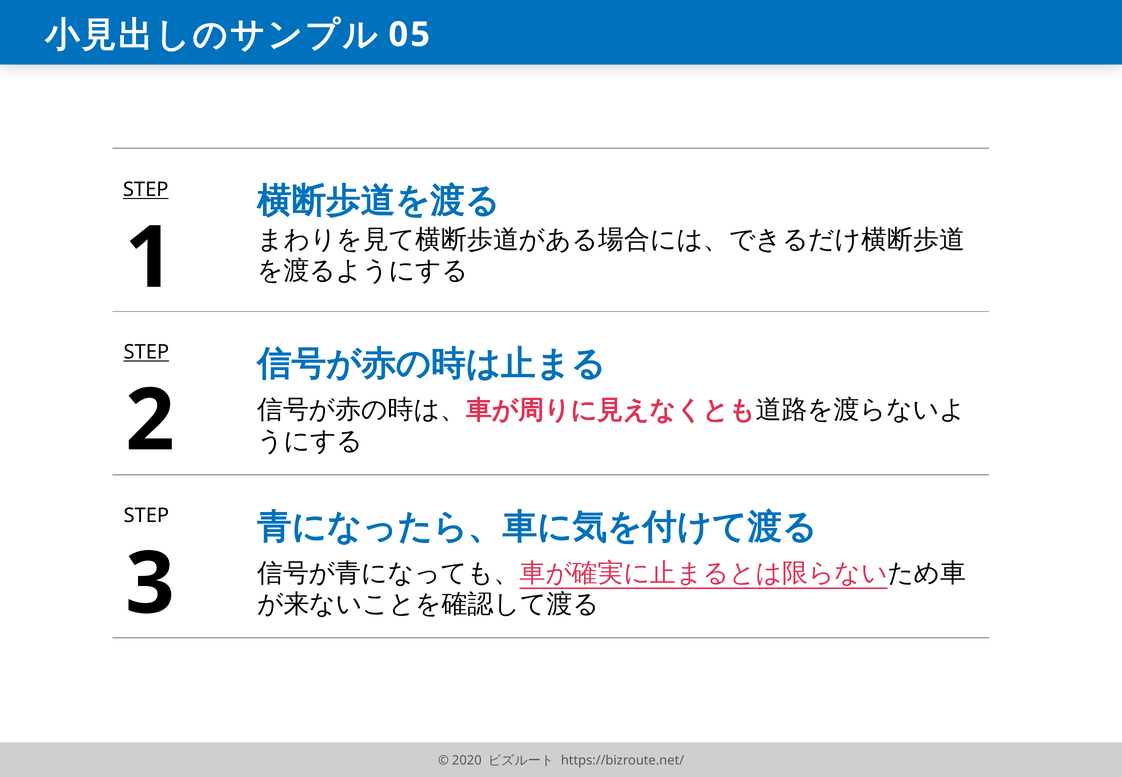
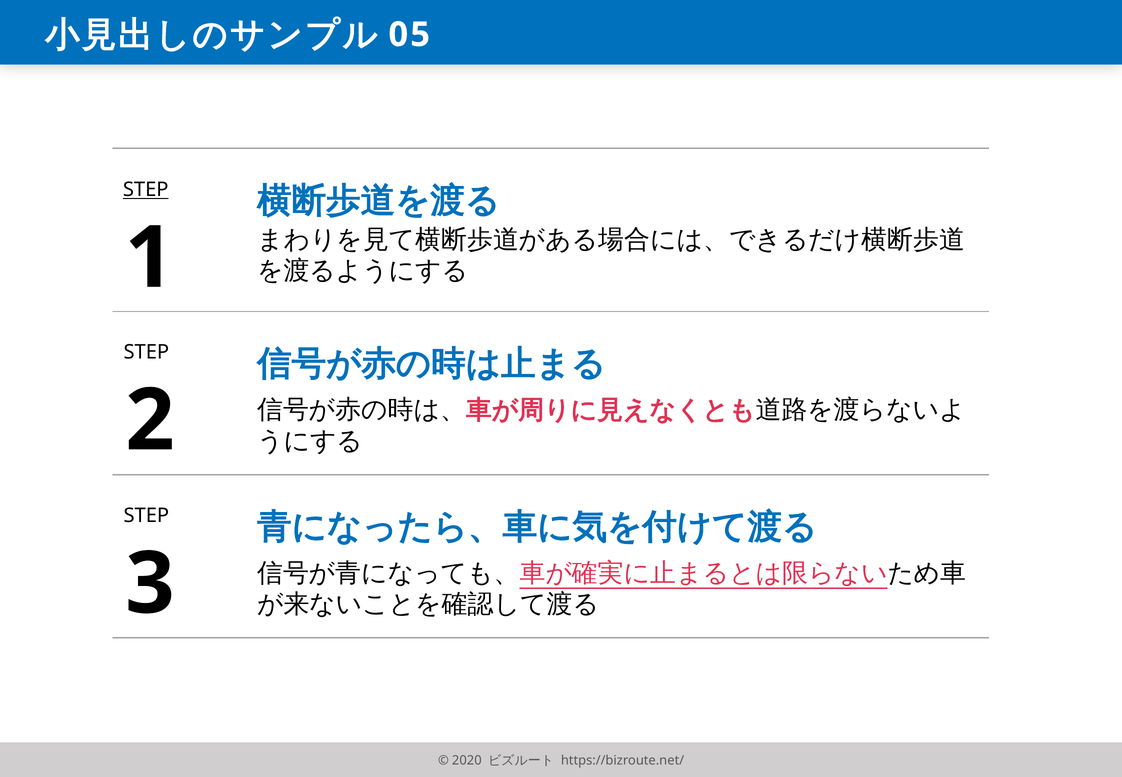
STEP at (146, 352) underline: present -> none
